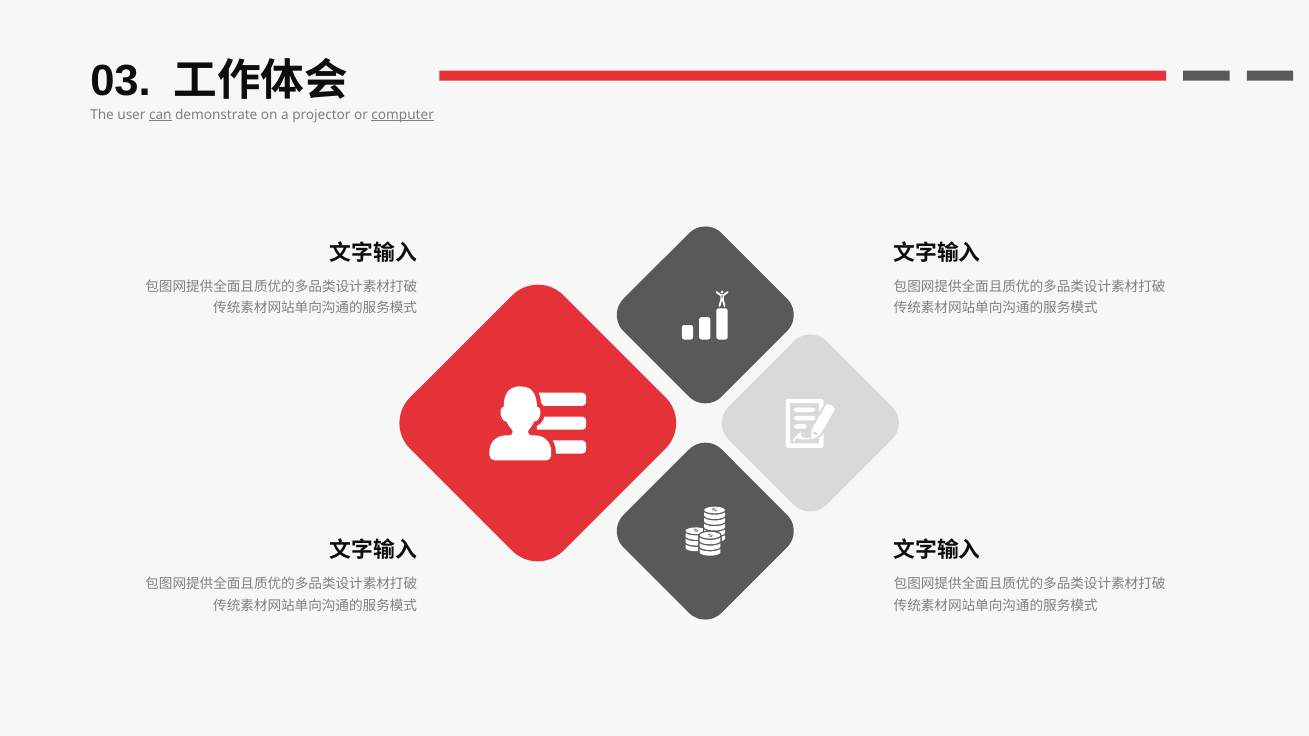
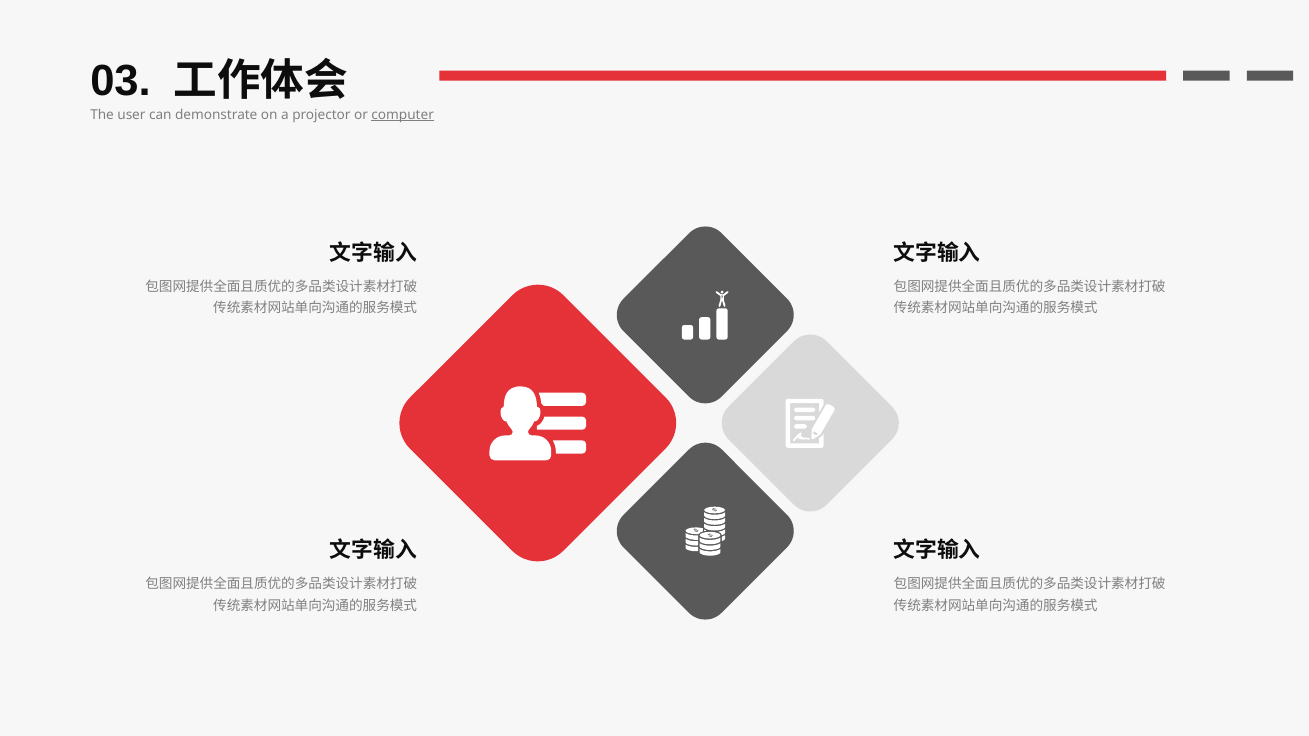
can underline: present -> none
